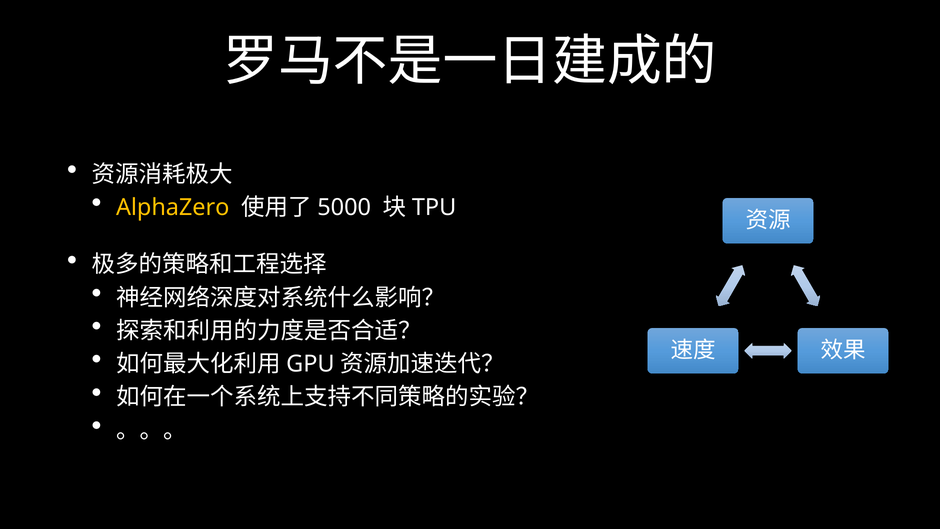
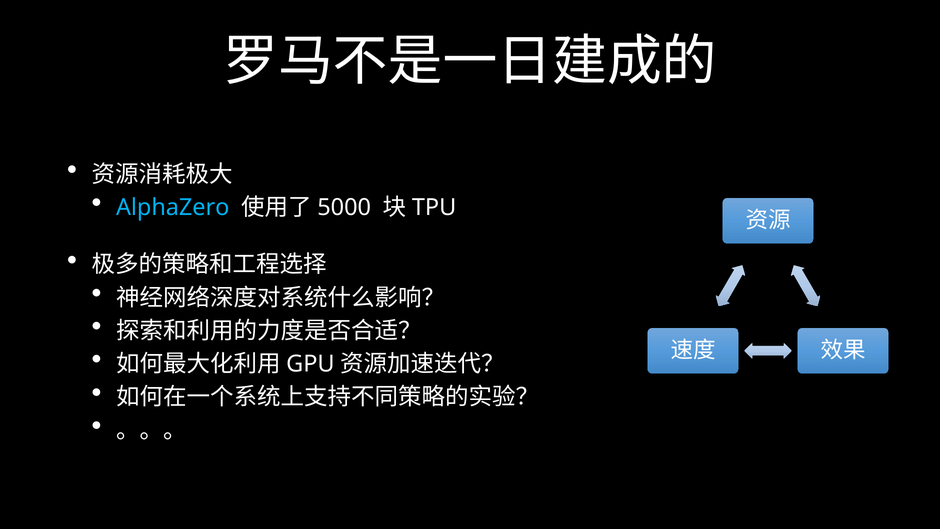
AlphaZero colour: yellow -> light blue
